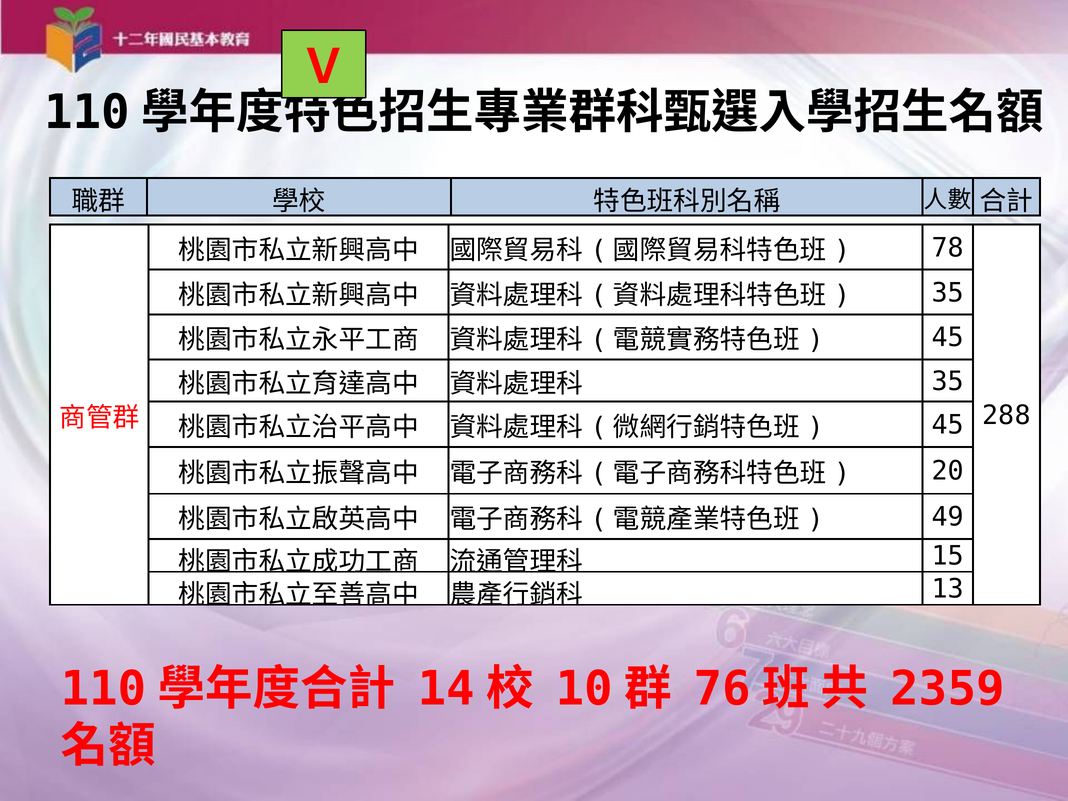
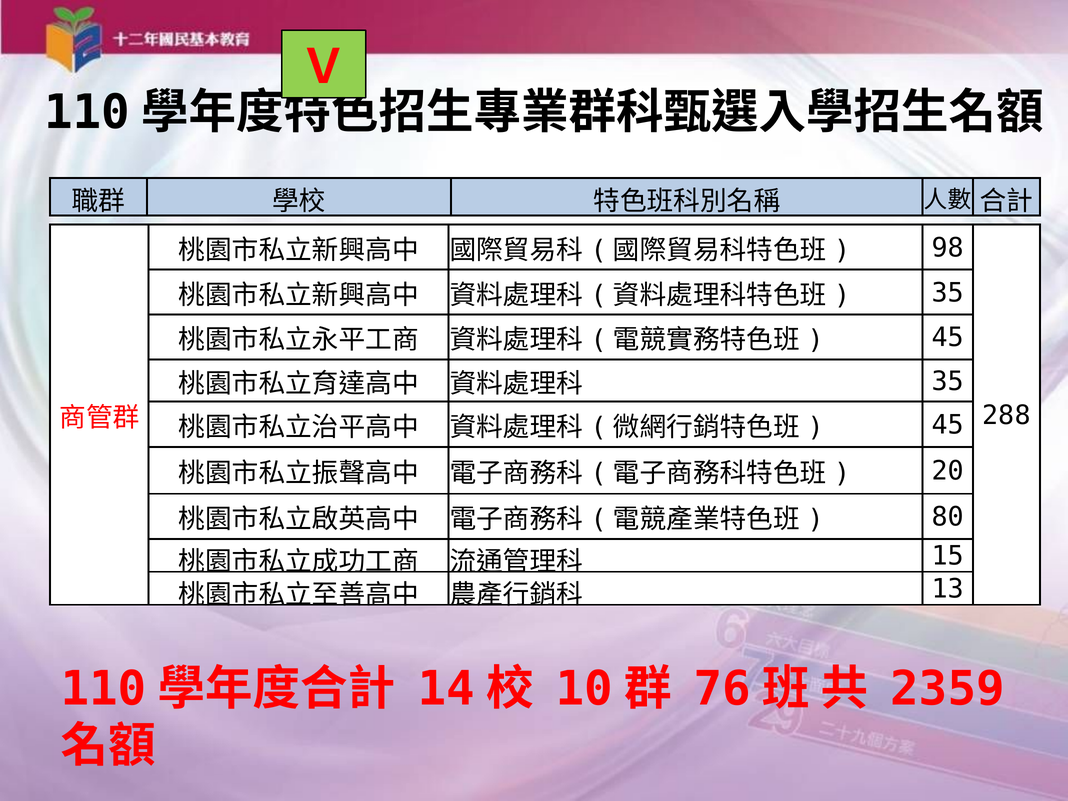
78: 78 -> 98
49: 49 -> 80
